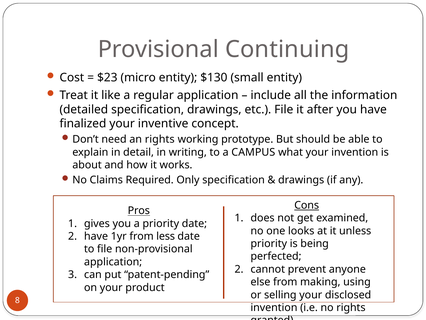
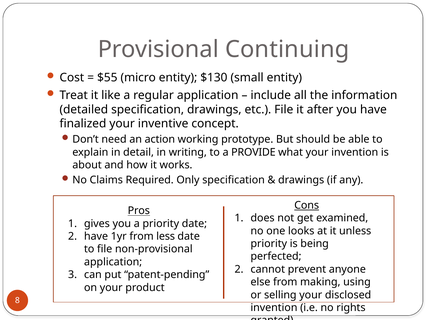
$23: $23 -> $55
an rights: rights -> action
CAMPUS: CAMPUS -> PROVIDE
